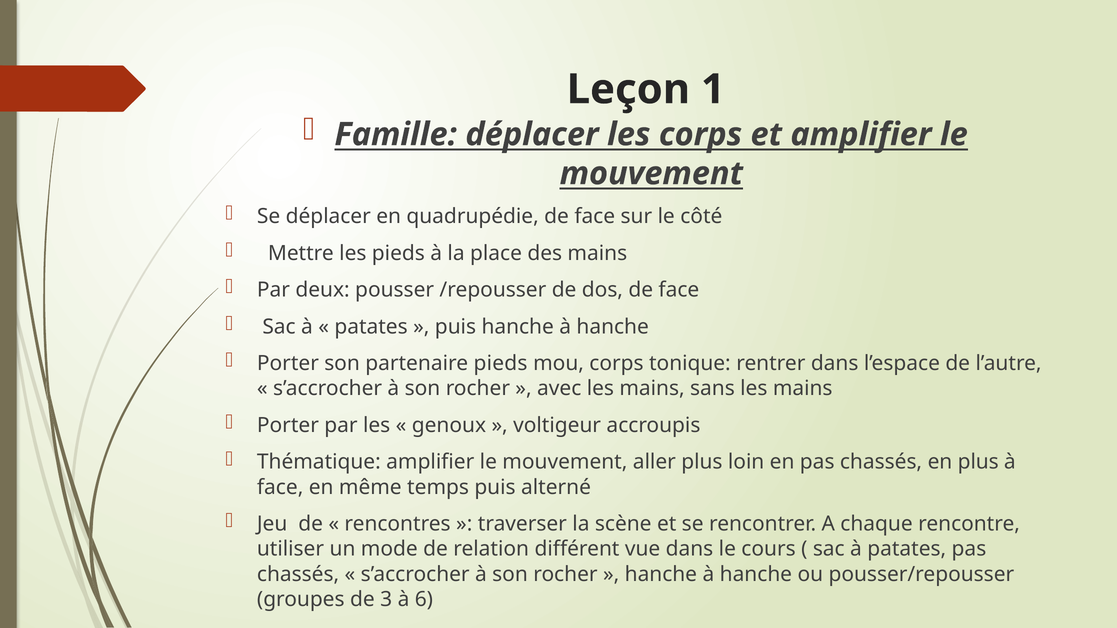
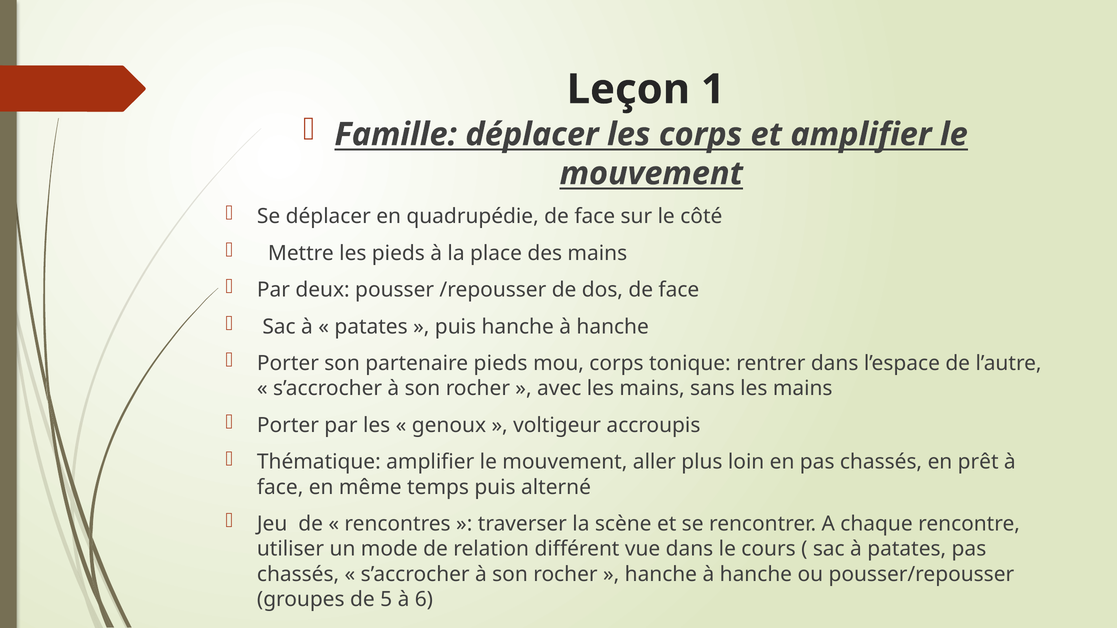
en plus: plus -> prêt
3: 3 -> 5
